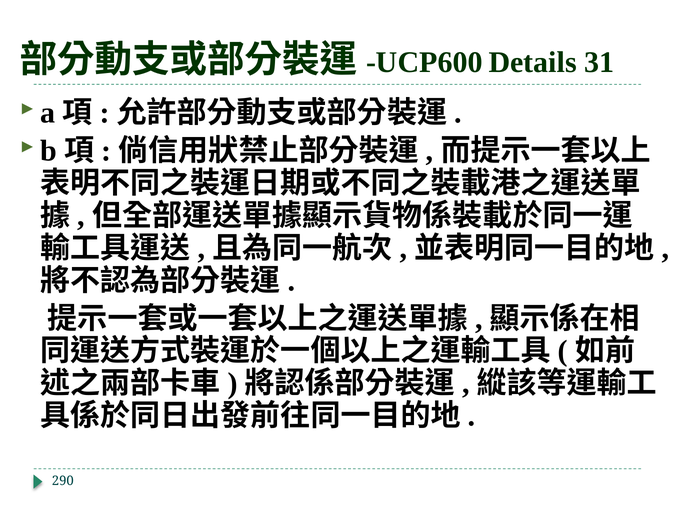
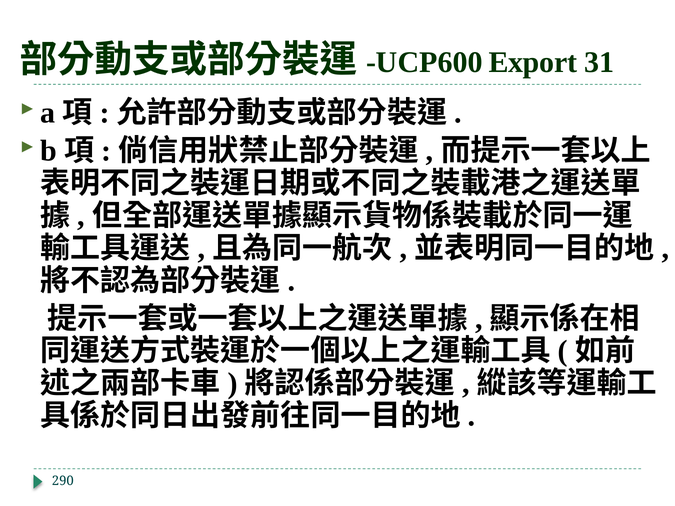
Details: Details -> Export
